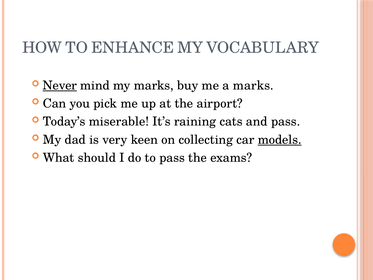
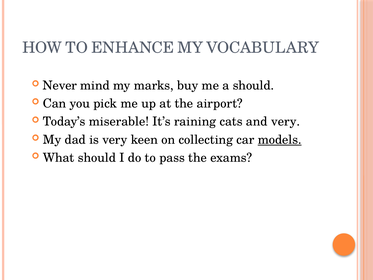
Never underline: present -> none
a marks: marks -> should
and pass: pass -> very
